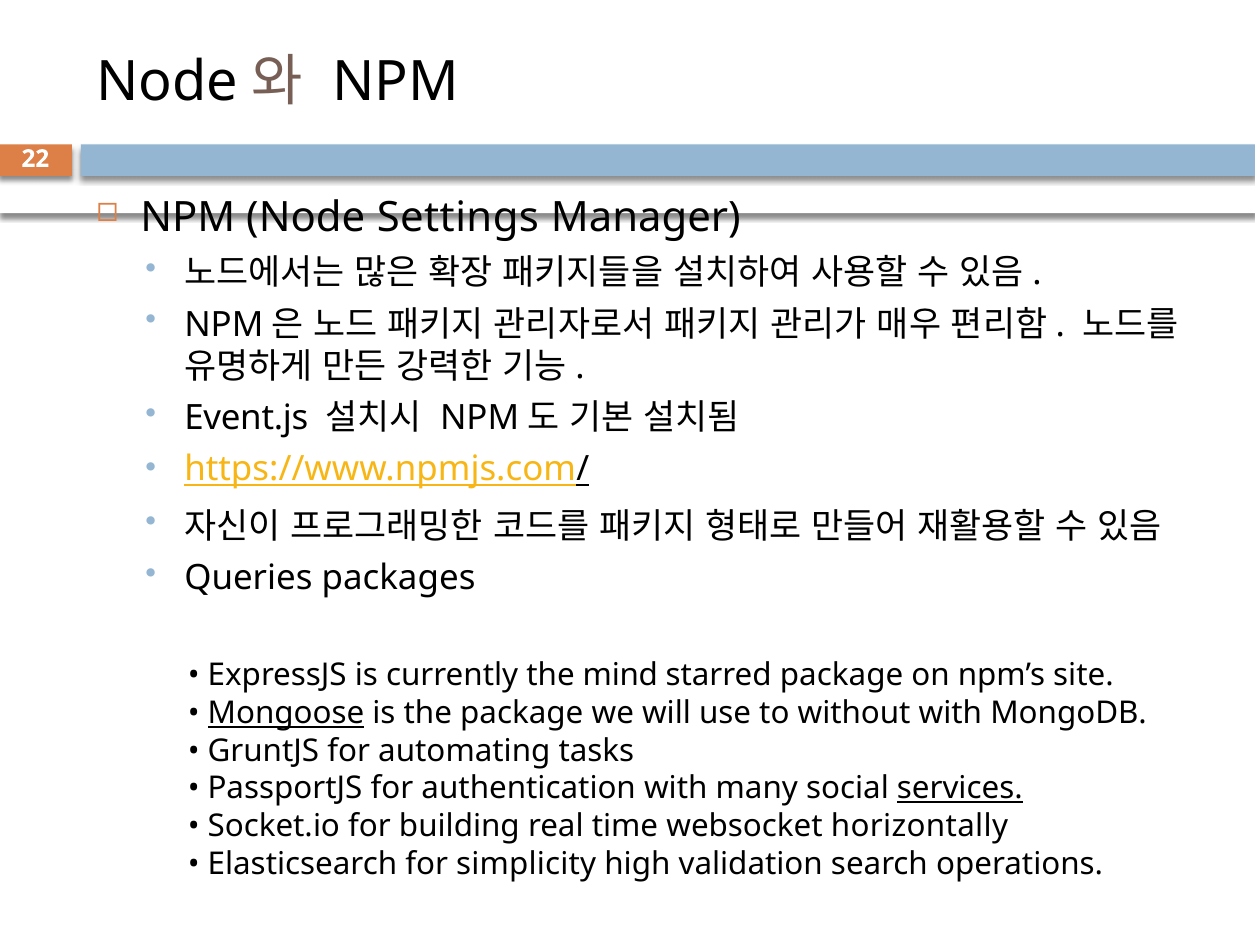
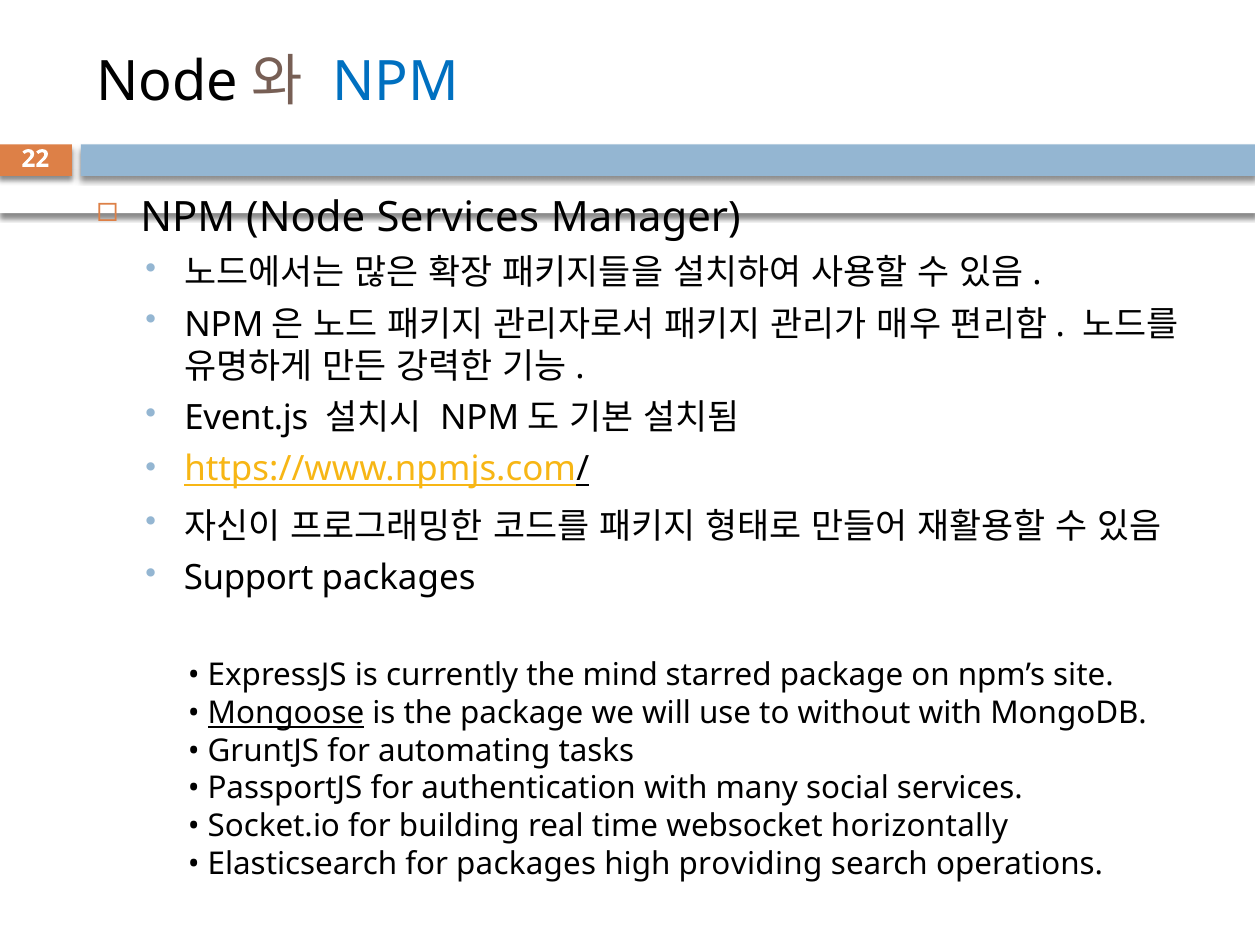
NPM at (396, 82) colour: black -> blue
Node Settings: Settings -> Services
Queries: Queries -> Support
services at (960, 789) underline: present -> none
for simplicity: simplicity -> packages
validation: validation -> providing
